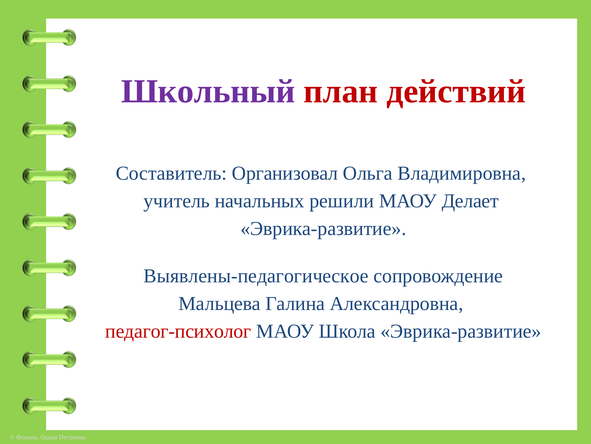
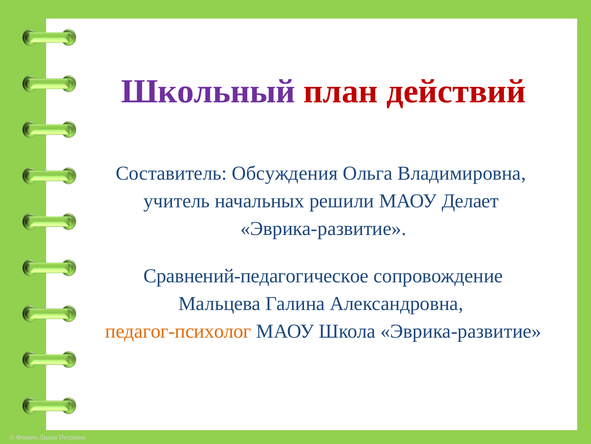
Организовал: Организовал -> Обсуждения
Выявлены-педагогическое: Выявлены-педагогическое -> Сравнений-педагогическое
педагог-психолог colour: red -> orange
